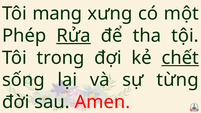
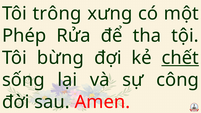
mang: mang -> trông
Rửa underline: present -> none
trong: trong -> bừng
từng: từng -> công
